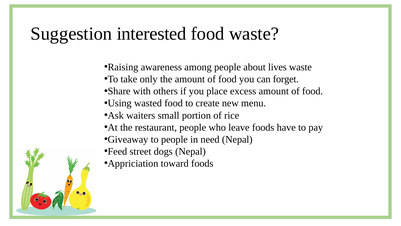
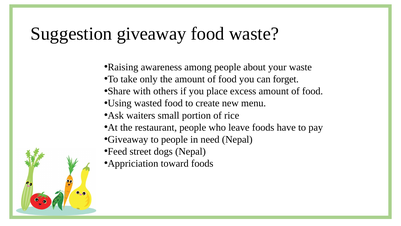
Suggestion interested: interested -> giveaway
lives: lives -> your
